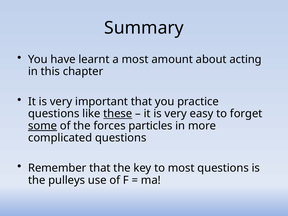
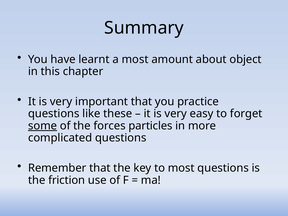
acting: acting -> object
these underline: present -> none
pulleys: pulleys -> friction
